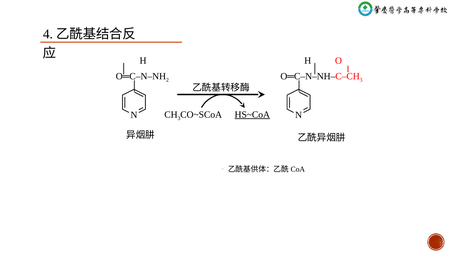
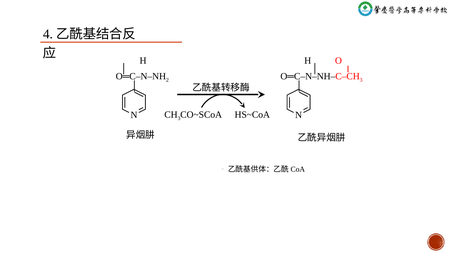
HS~CoA underline: present -> none
